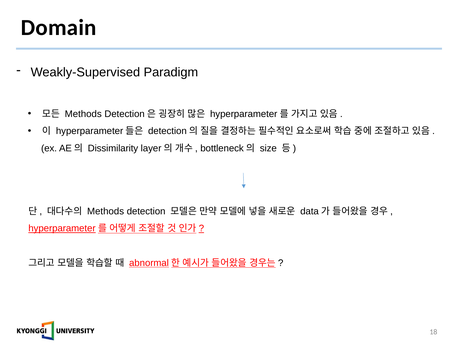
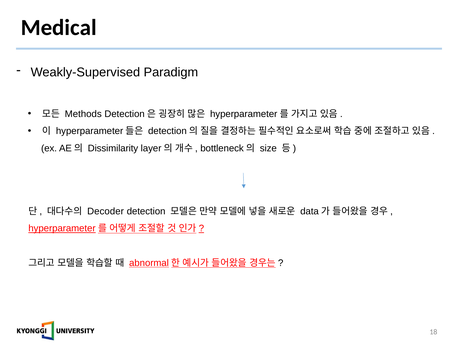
Domain: Domain -> Medical
Methods at (106, 211): Methods -> Decoder
